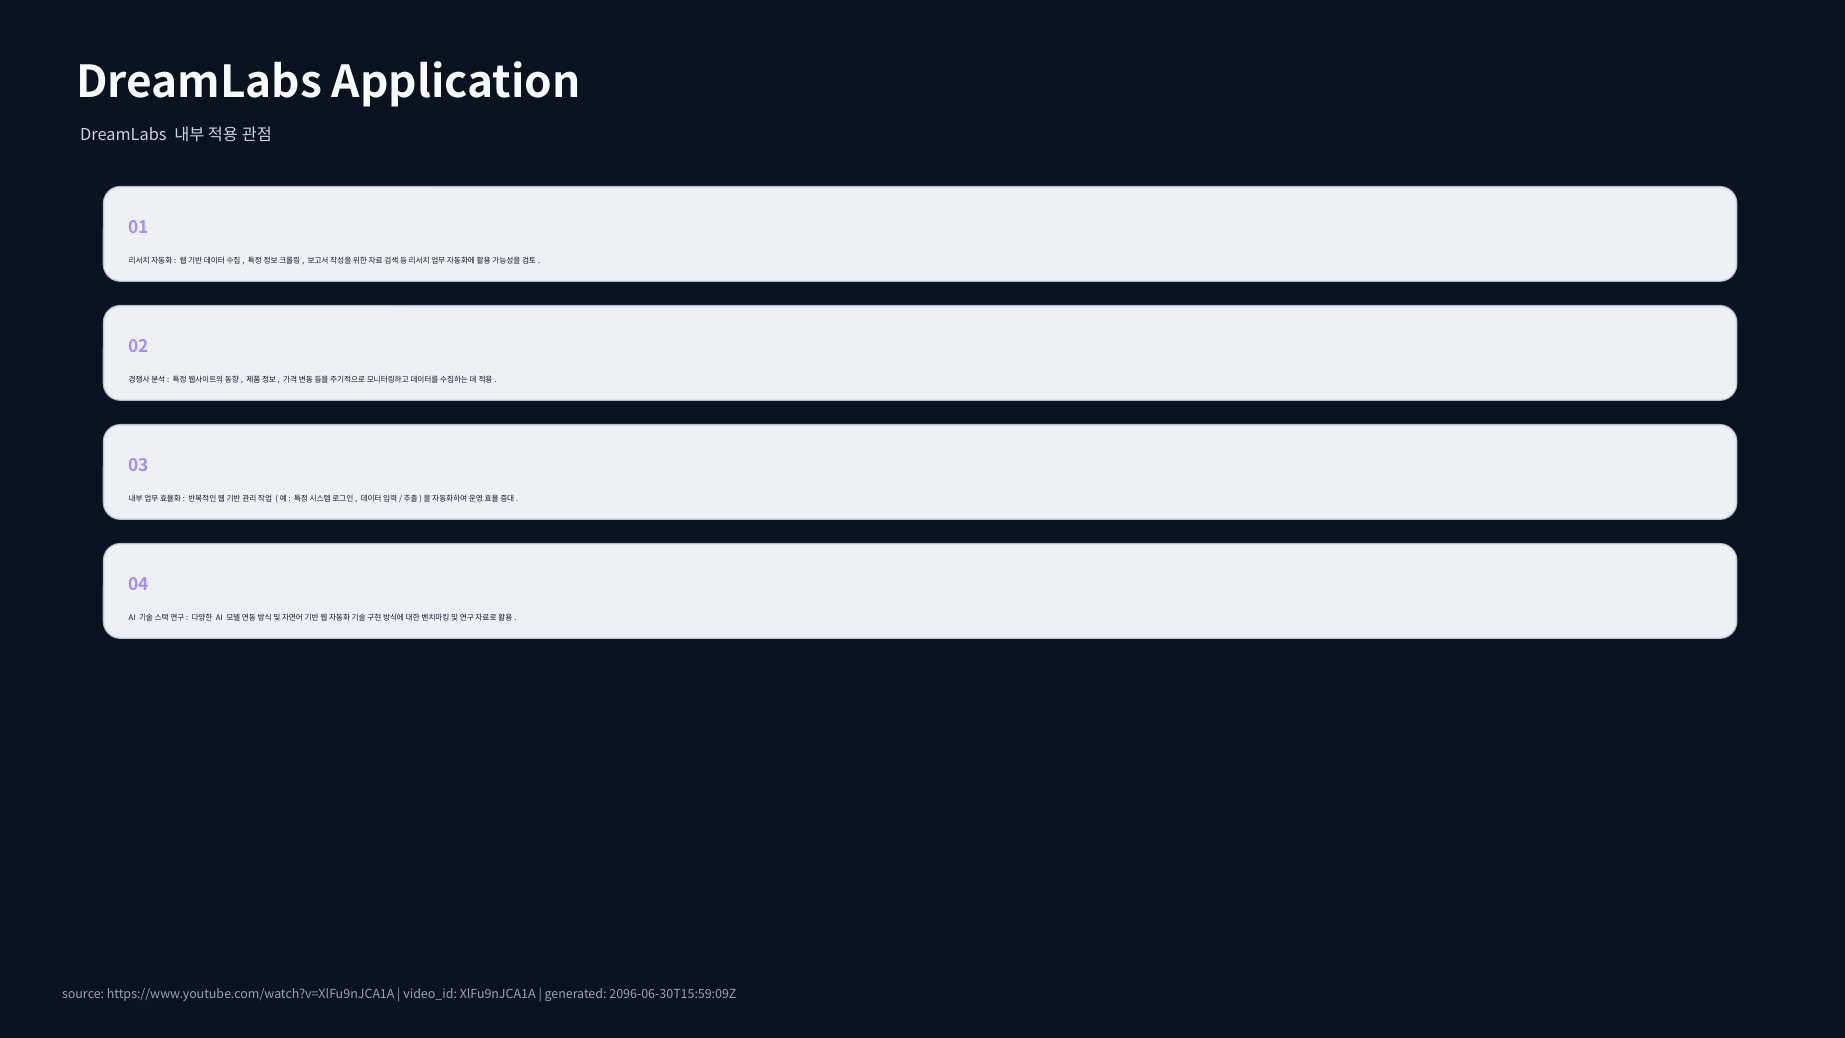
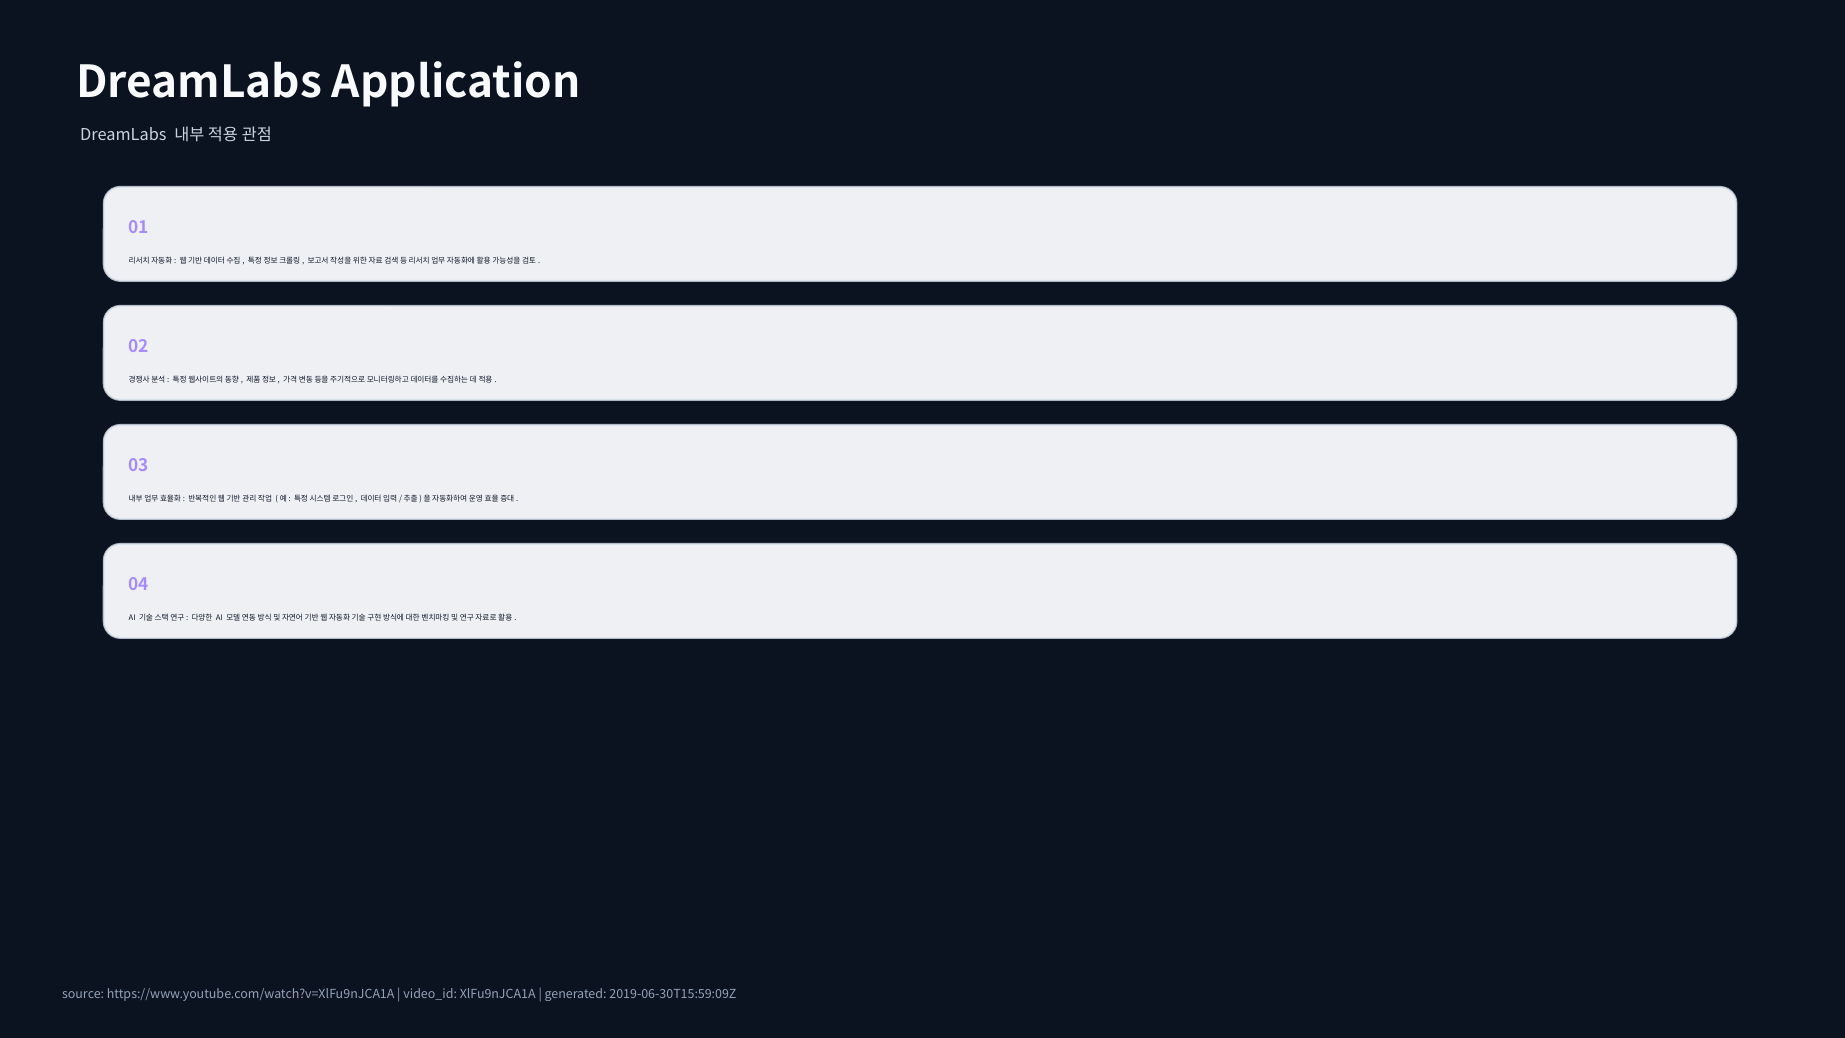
2096-06-30T15:59:09Z: 2096-06-30T15:59:09Z -> 2019-06-30T15:59:09Z
